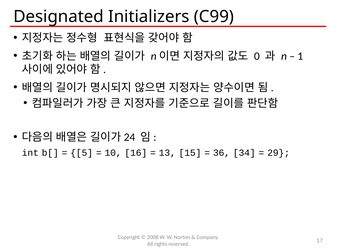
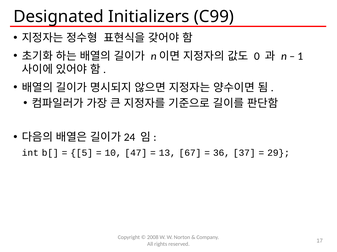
16: 16 -> 47
15: 15 -> 67
34: 34 -> 37
